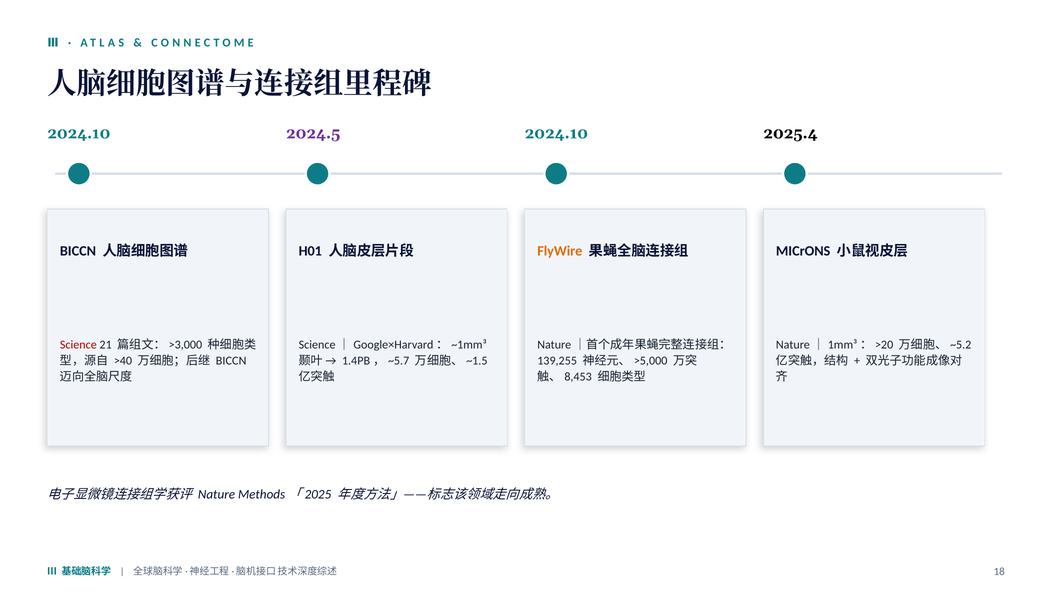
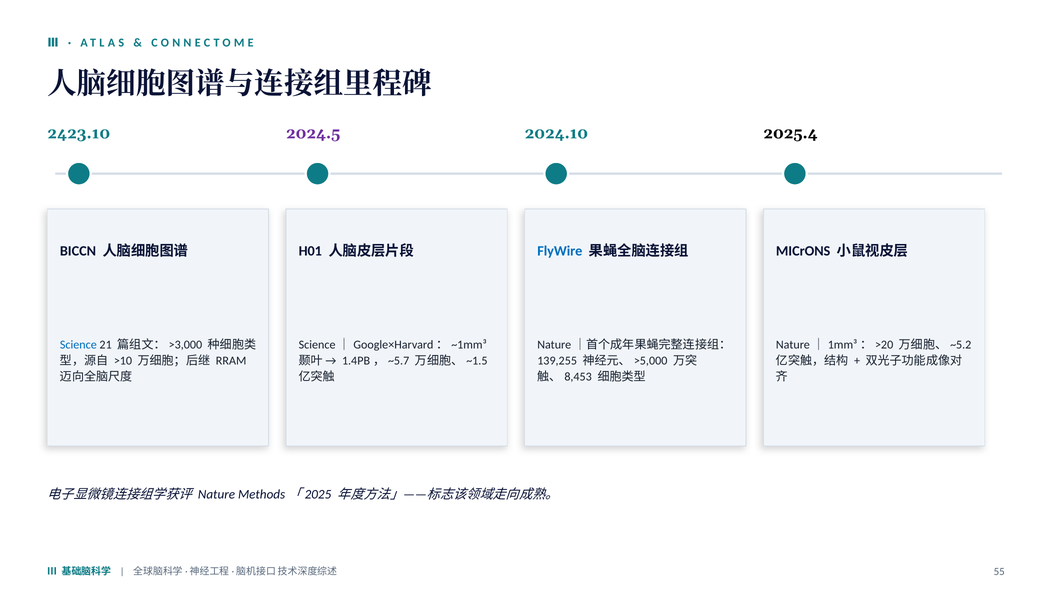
2024.10 at (79, 133): 2024.10 -> 2423.10
FlyWire colour: orange -> blue
Science colour: red -> blue
>40: >40 -> >10
BICCN at (231, 361): BICCN -> RRAM
18: 18 -> 55
